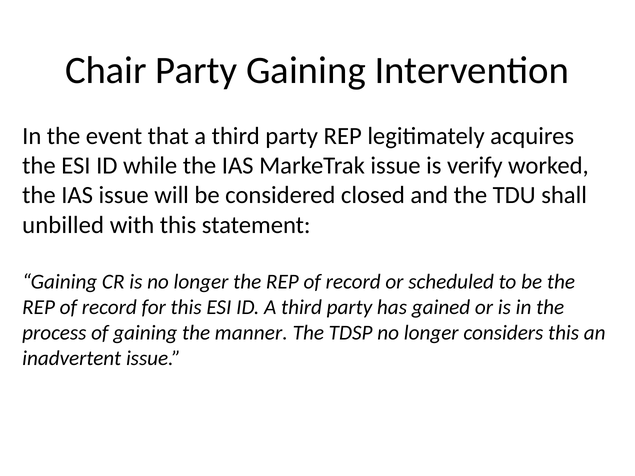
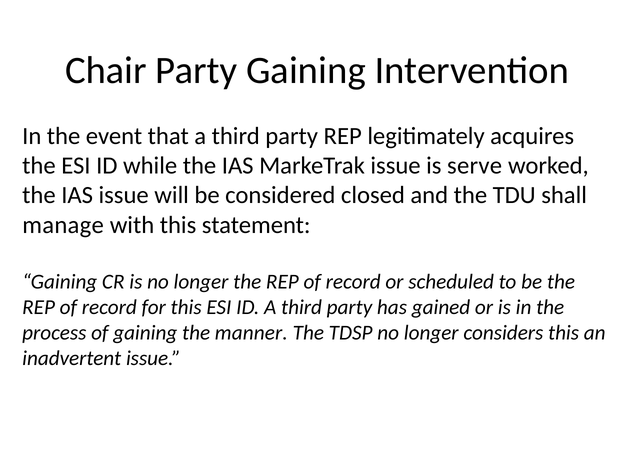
verify: verify -> serve
unbilled: unbilled -> manage
